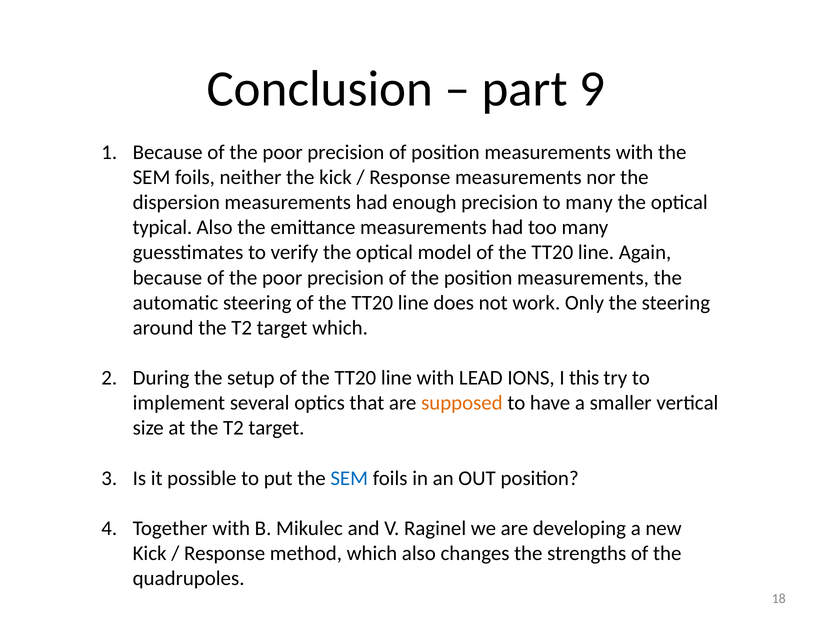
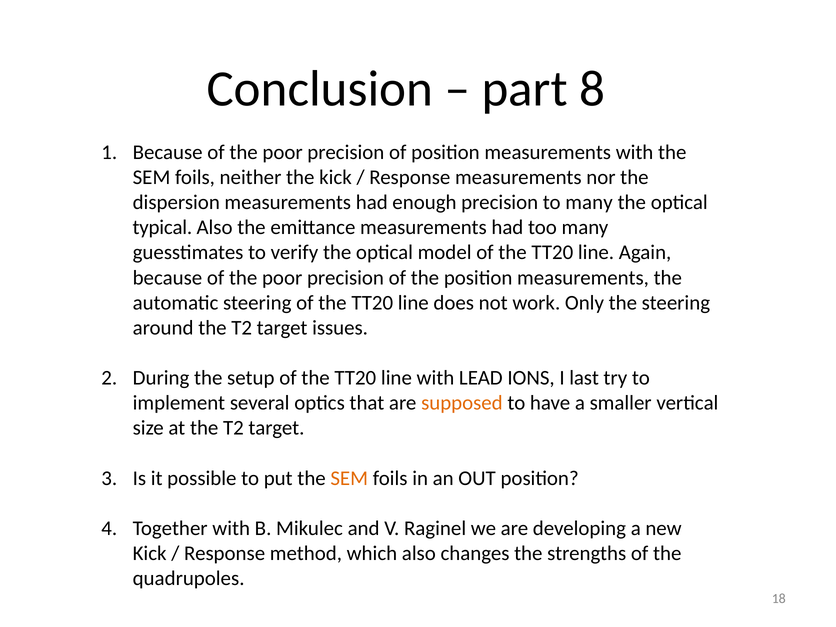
9: 9 -> 8
target which: which -> issues
this: this -> last
SEM at (349, 478) colour: blue -> orange
